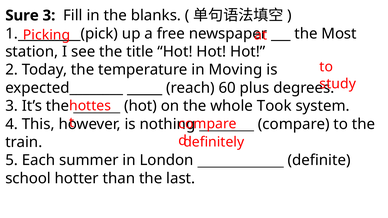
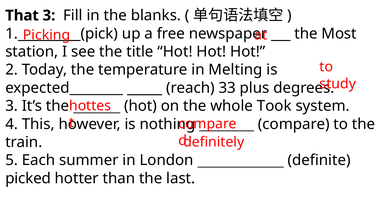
Sure: Sure -> That
Moving: Moving -> Melting
60: 60 -> 33
school: school -> picked
